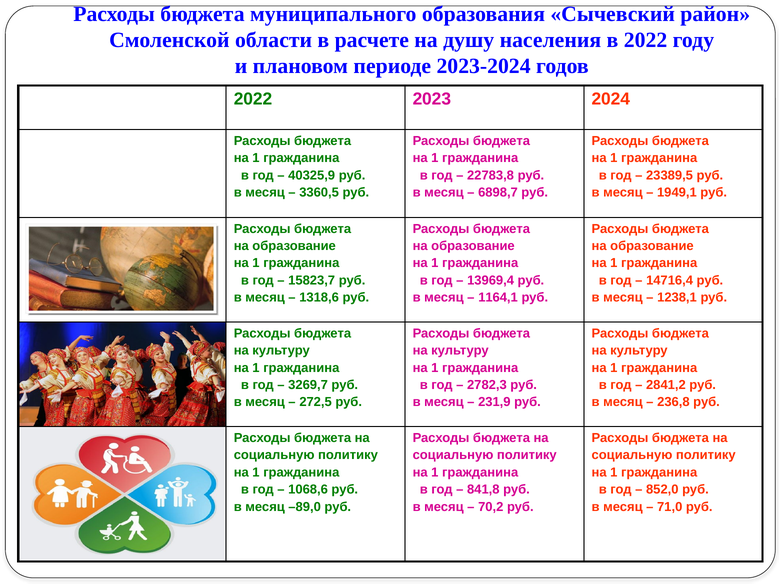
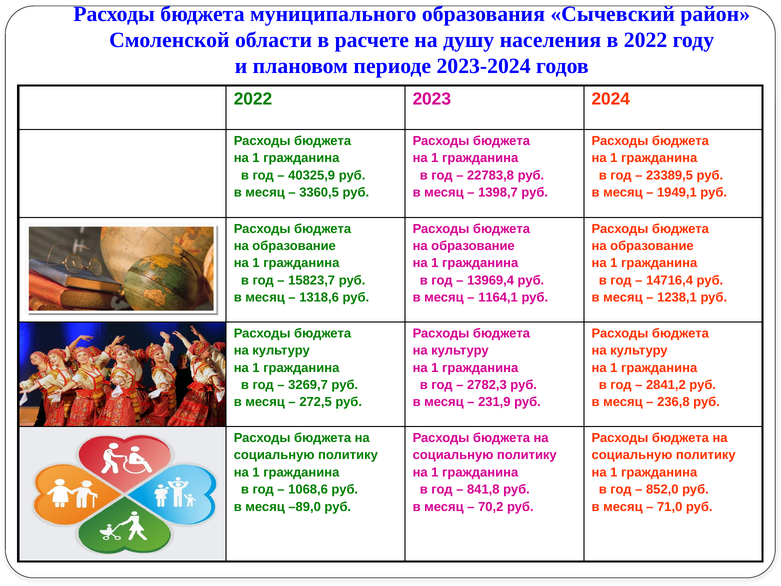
6898,7: 6898,7 -> 1398,7
